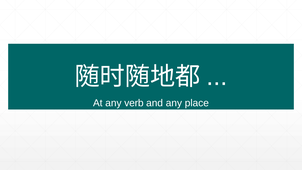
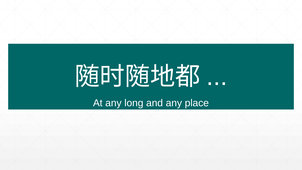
verb: verb -> long
